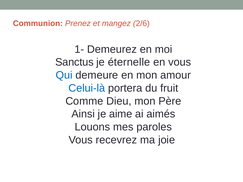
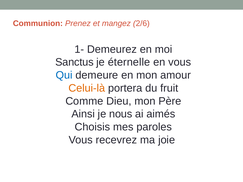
Celui-là colour: blue -> orange
aime: aime -> nous
Louons: Louons -> Choisis
